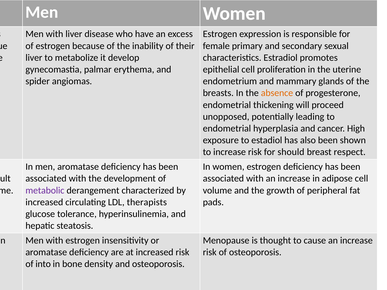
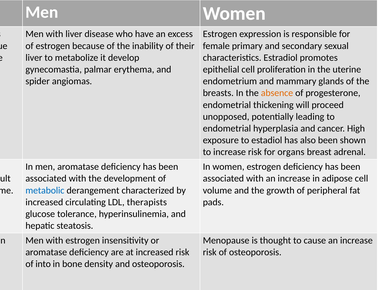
for should: should -> organs
respect: respect -> adrenal
metabolic at (45, 190) colour: purple -> blue
